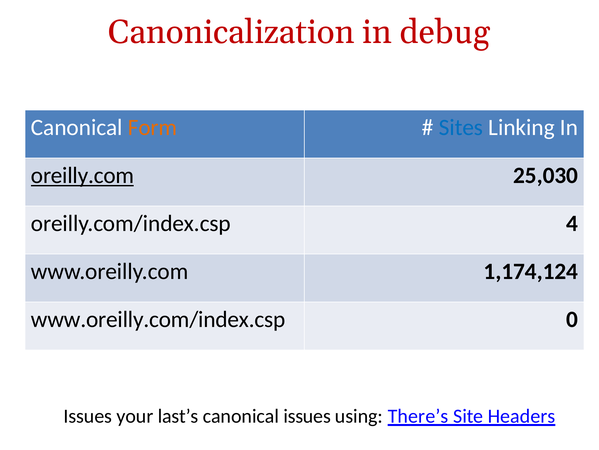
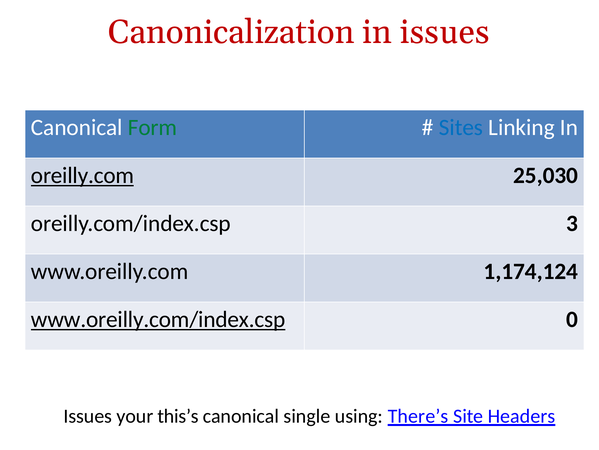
in debug: debug -> issues
Form colour: orange -> green
4: 4 -> 3
www.oreilly.com/index.csp underline: none -> present
last’s: last’s -> this’s
canonical issues: issues -> single
